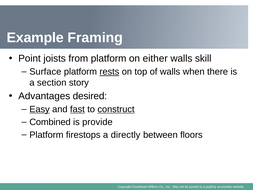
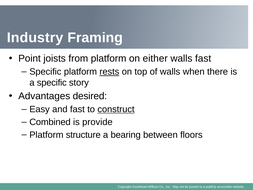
Example: Example -> Industry
walls skill: skill -> fast
Surface at (45, 72): Surface -> Specific
a section: section -> specific
Easy underline: present -> none
fast at (77, 109) underline: present -> none
firestops: firestops -> structure
directly: directly -> bearing
